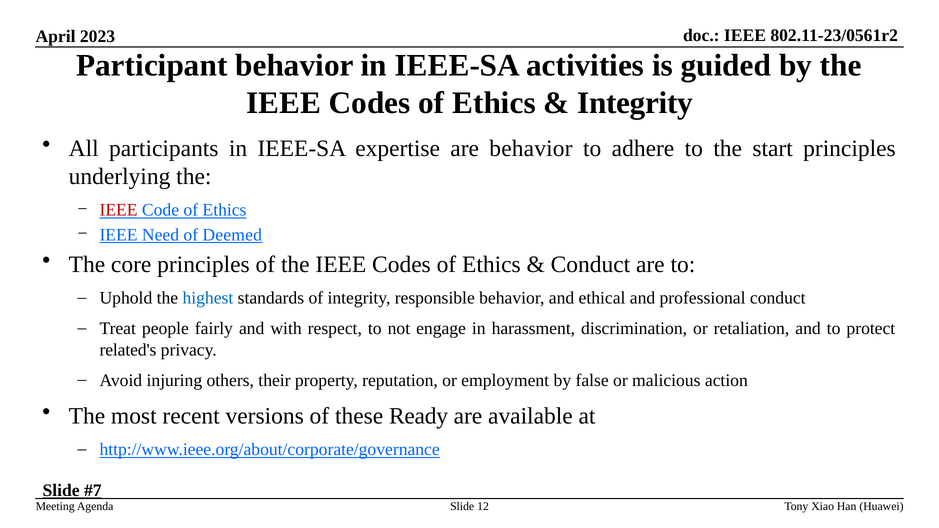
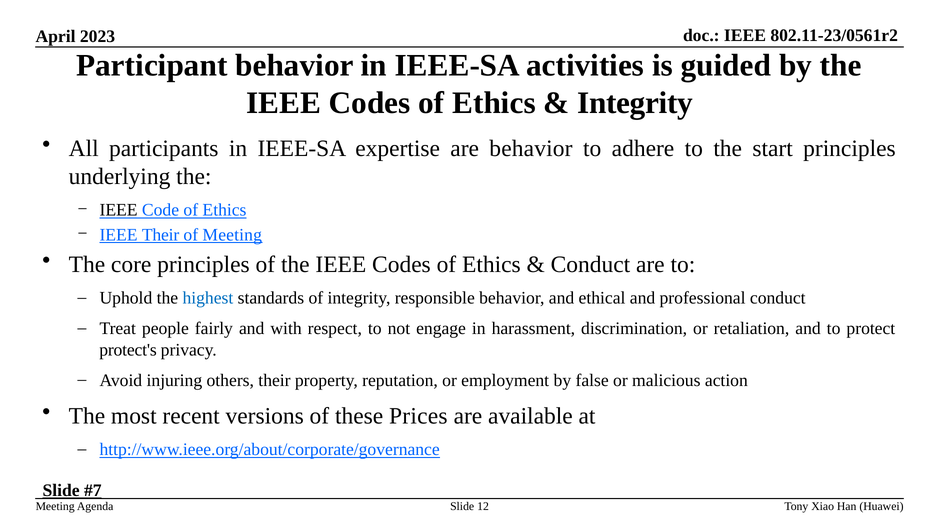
IEEE at (119, 210) colour: red -> black
IEEE Need: Need -> Their
of Deemed: Deemed -> Meeting
related's: related's -> protect's
Ready: Ready -> Prices
